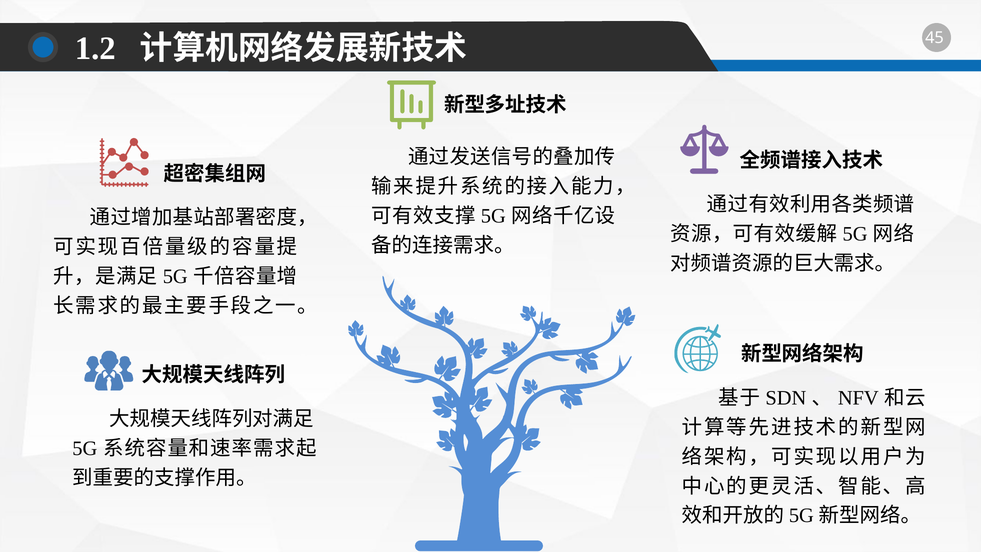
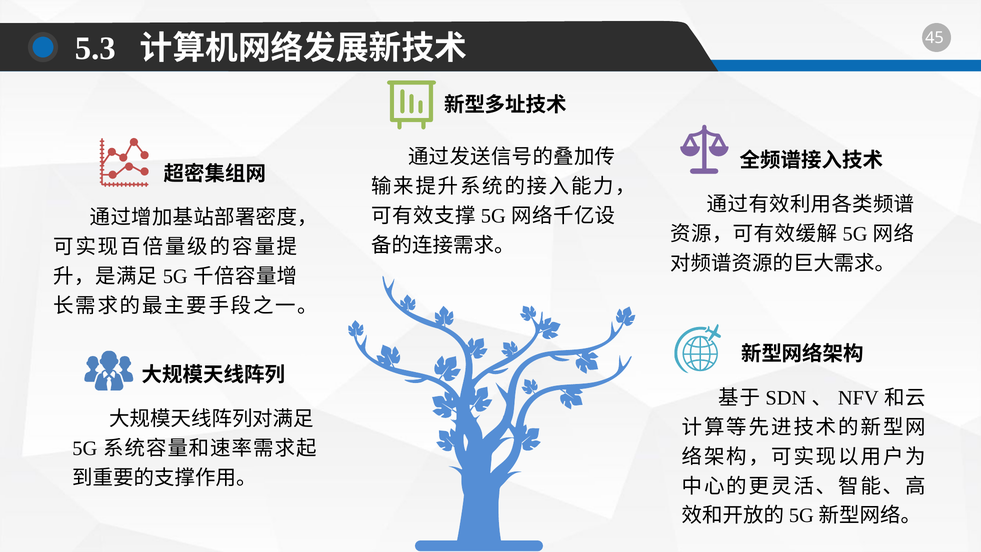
1.2: 1.2 -> 5.3
